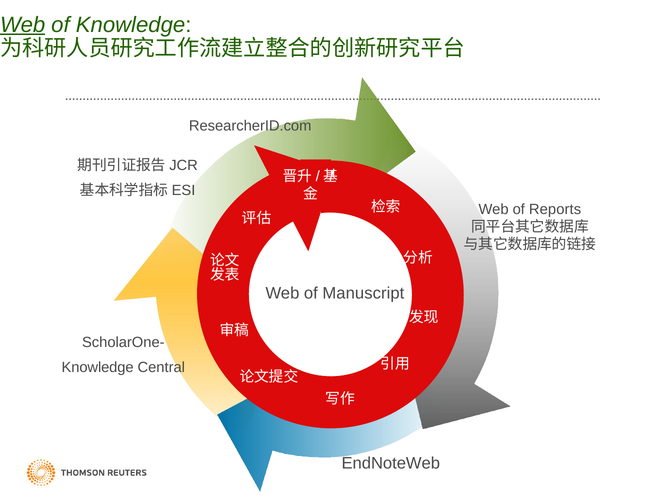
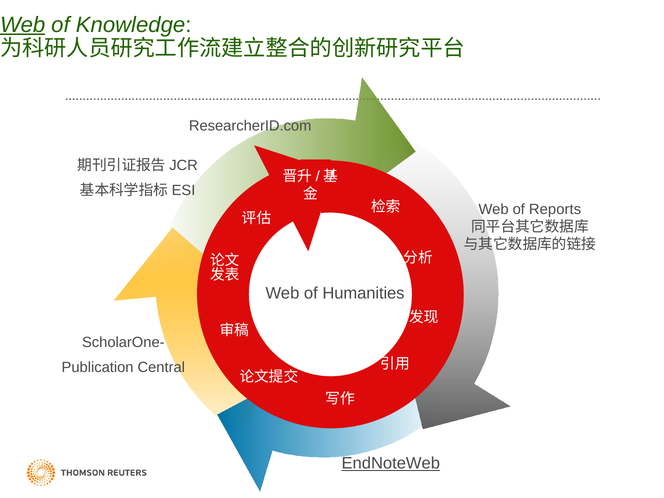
Manuscript: Manuscript -> Humanities
Knowledge at (98, 367): Knowledge -> Publication
EndNoteWeb underline: none -> present
